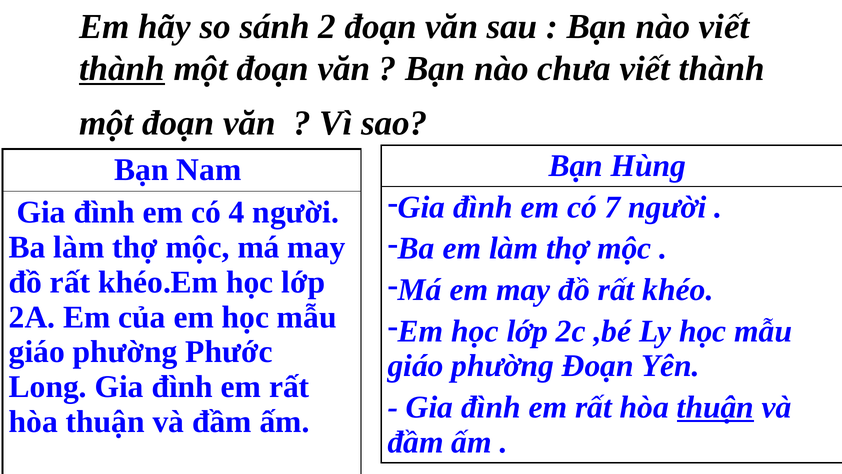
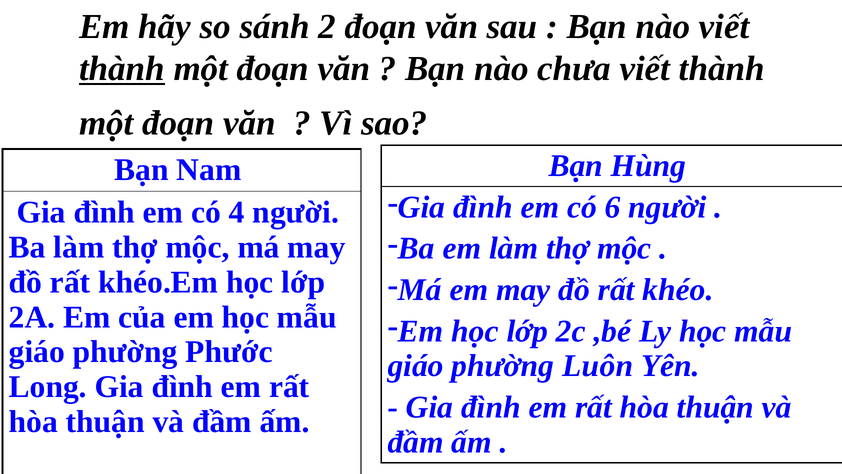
7: 7 -> 6
phường Đoạn: Đoạn -> Luôn
thuận at (715, 407) underline: present -> none
